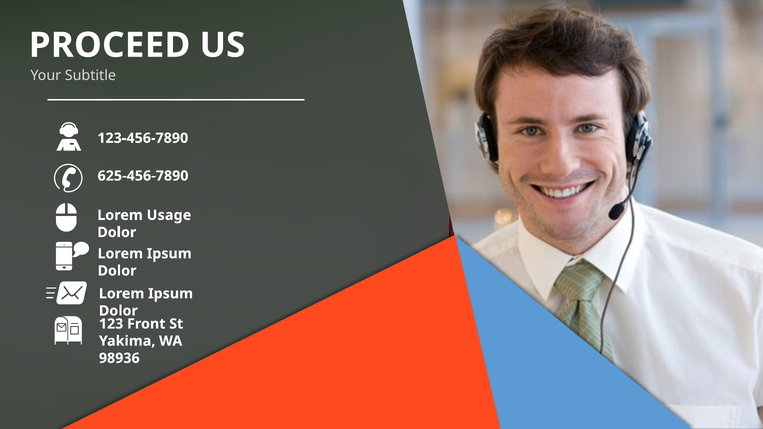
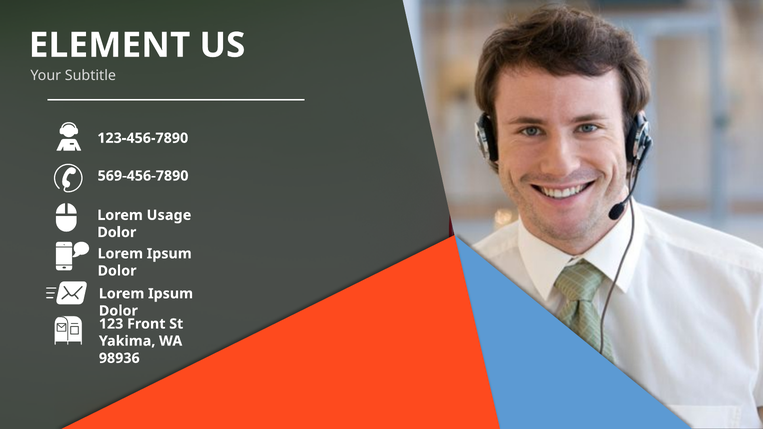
PROCEED: PROCEED -> ELEMENT
625-456-7890: 625-456-7890 -> 569-456-7890
